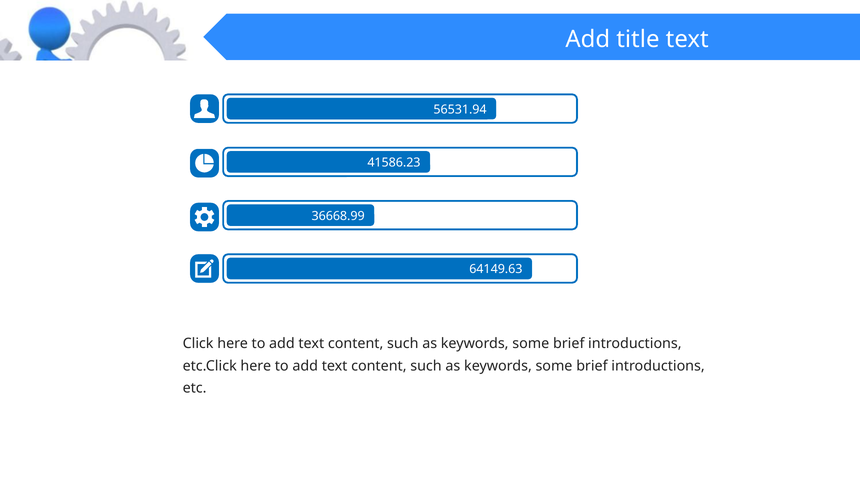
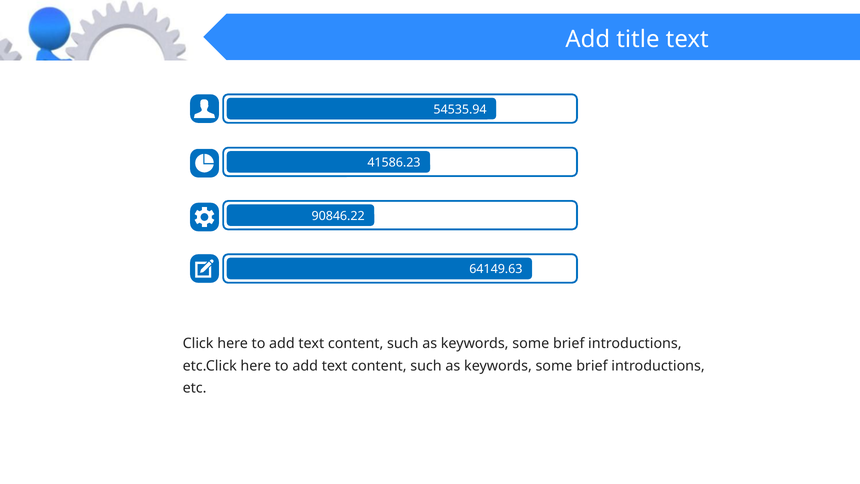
56531.94: 56531.94 -> 54535.94
36668.99: 36668.99 -> 90846.22
